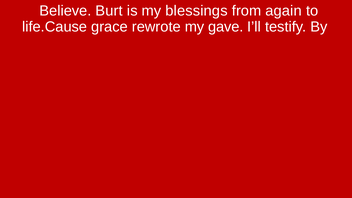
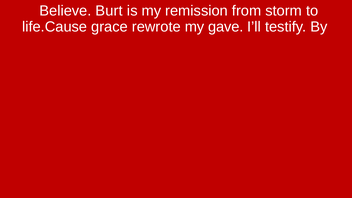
blessings: blessings -> remission
again: again -> storm
